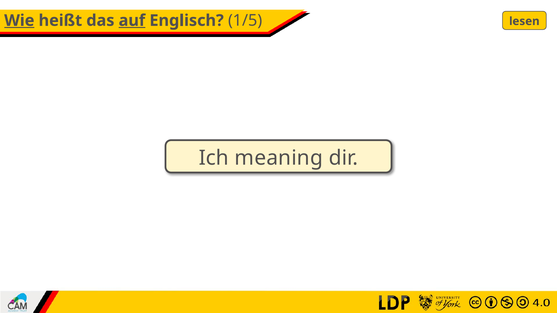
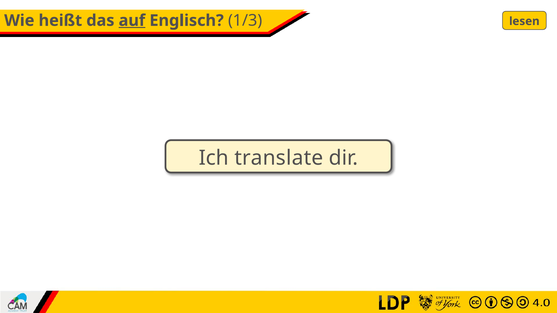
Wie underline: present -> none
1/5: 1/5 -> 1/3
meaning: meaning -> translate
